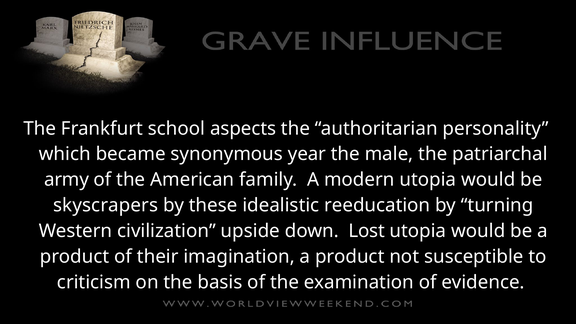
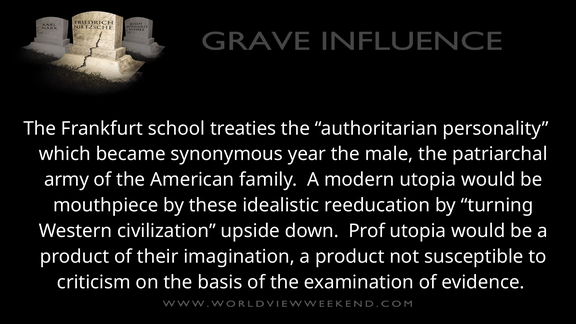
aspects: aspects -> treaties
skyscrapers: skyscrapers -> mouthpiece
Lost: Lost -> Prof
